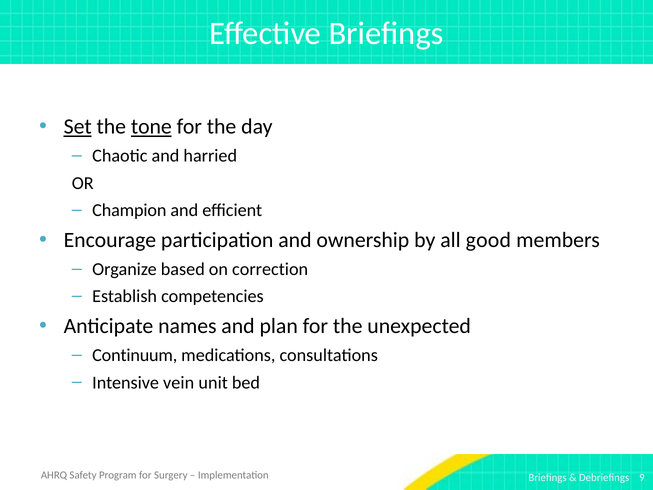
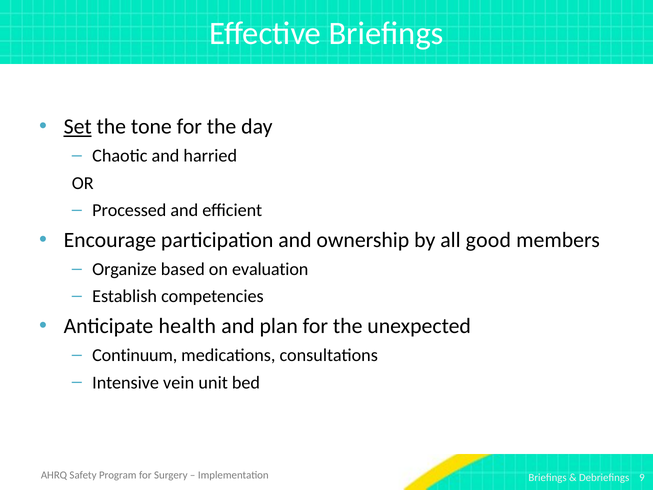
tone underline: present -> none
Champion: Champion -> Processed
correction: correction -> evaluation
names: names -> health
